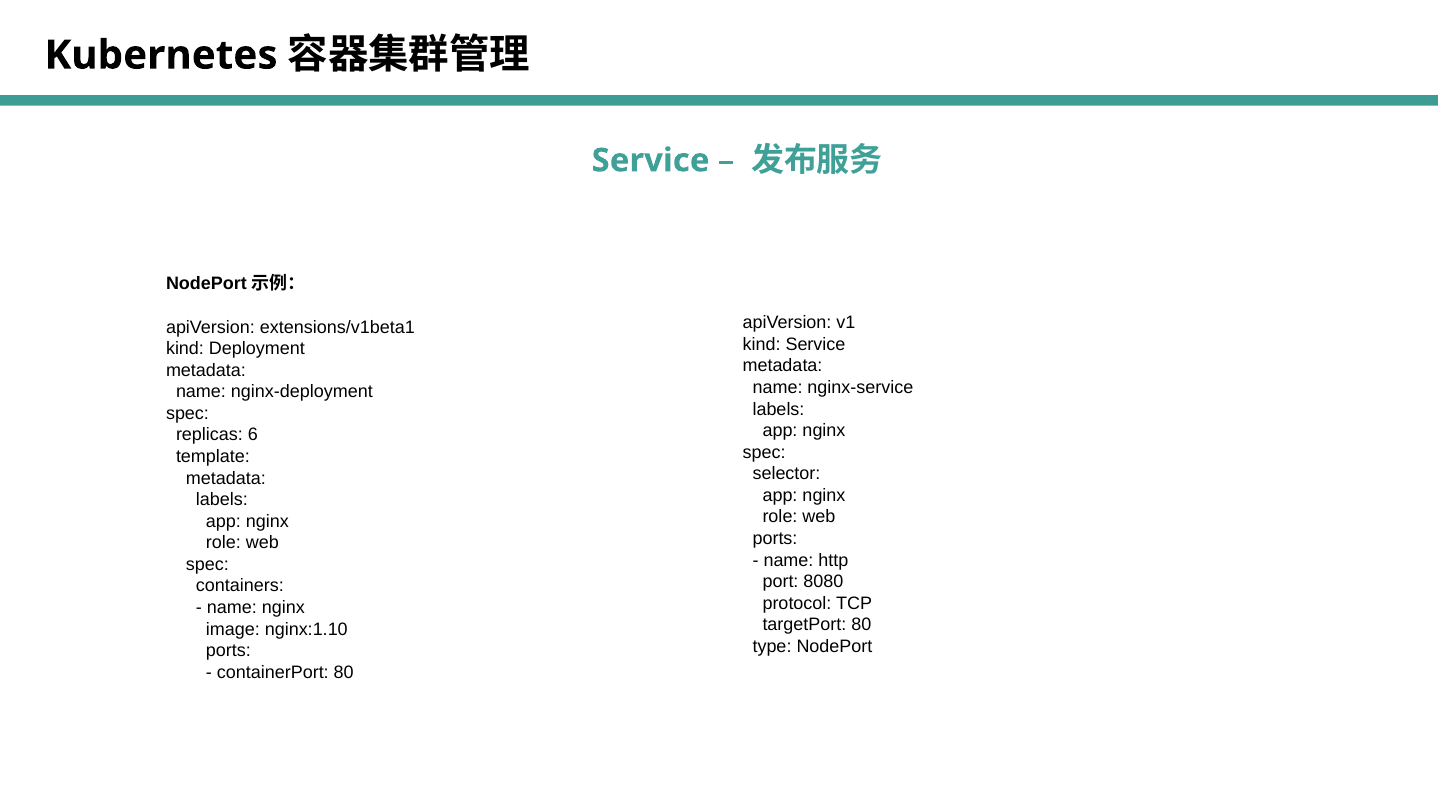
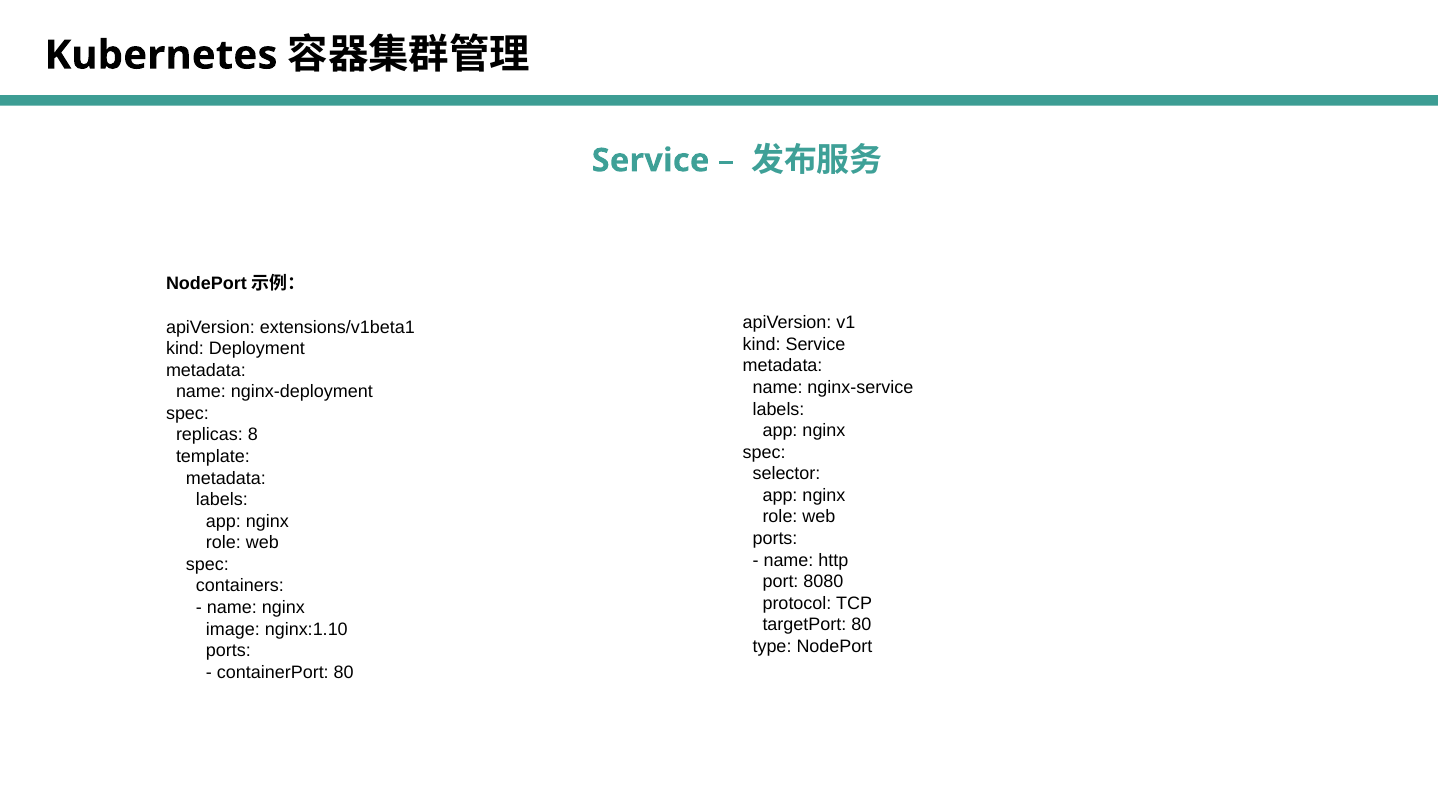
6: 6 -> 8
